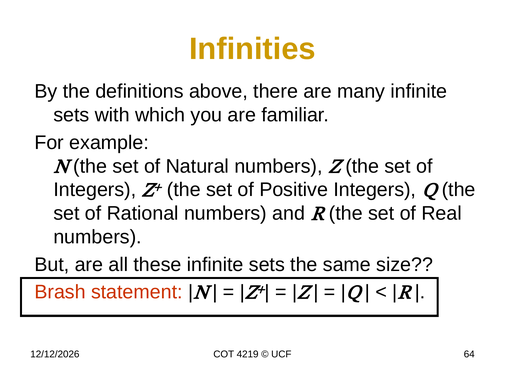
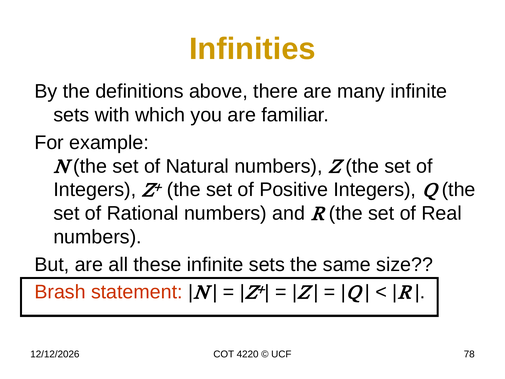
4219: 4219 -> 4220
64: 64 -> 78
